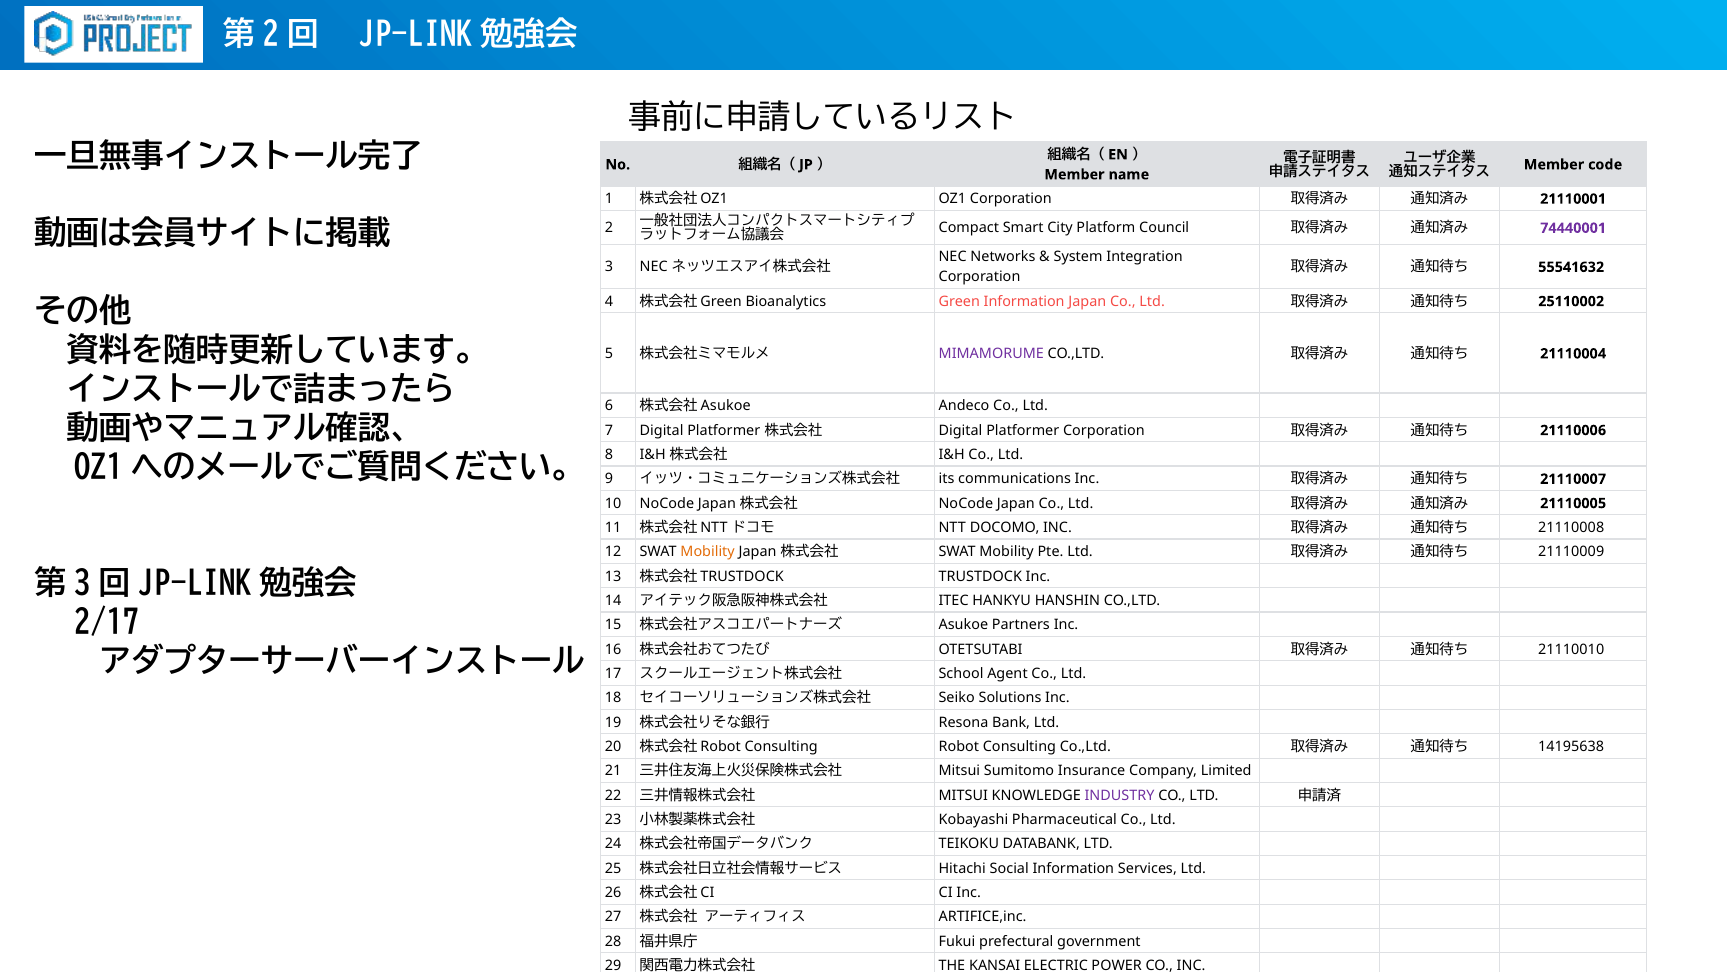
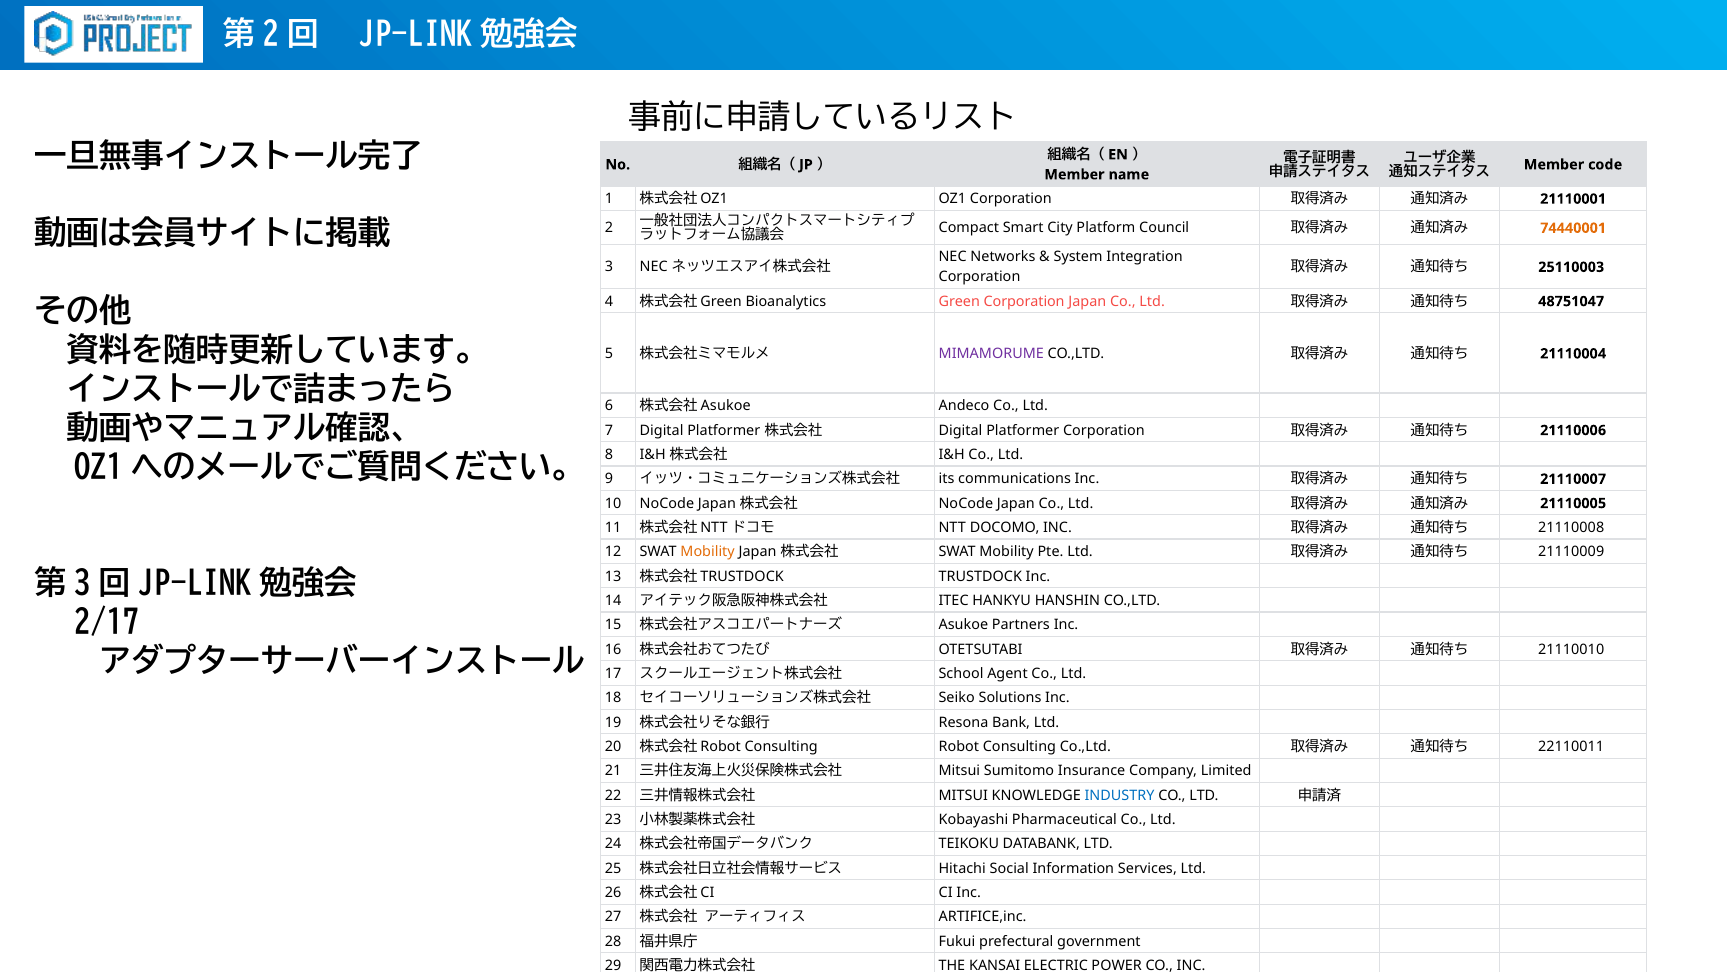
74440001 colour: purple -> orange
55541632: 55541632 -> 25110003
Green Information: Information -> Corporation
25110002: 25110002 -> 48751047
14195638: 14195638 -> 22110011
INDUSTRY colour: purple -> blue
